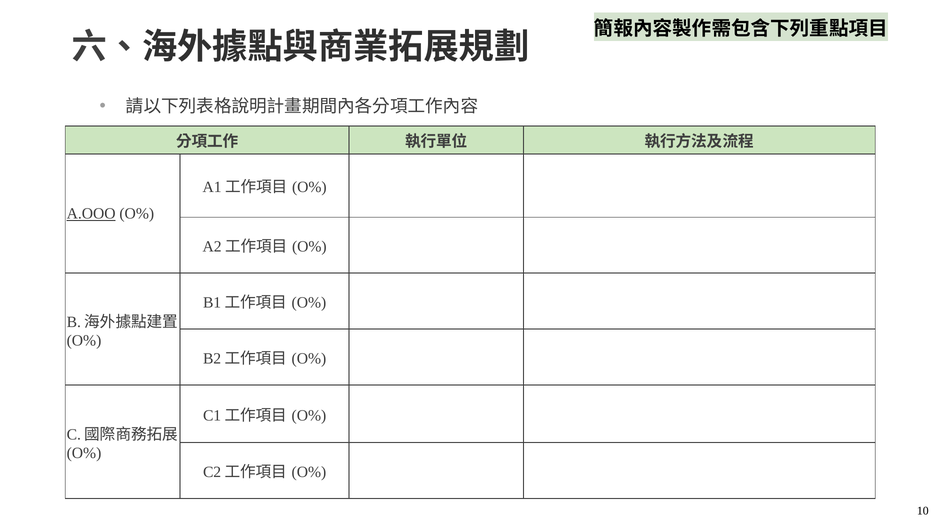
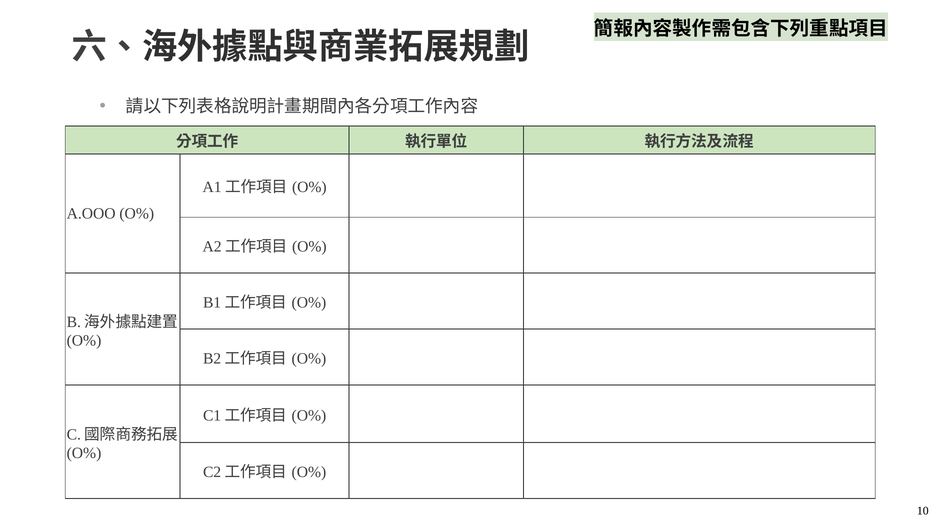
A.OOO underline: present -> none
